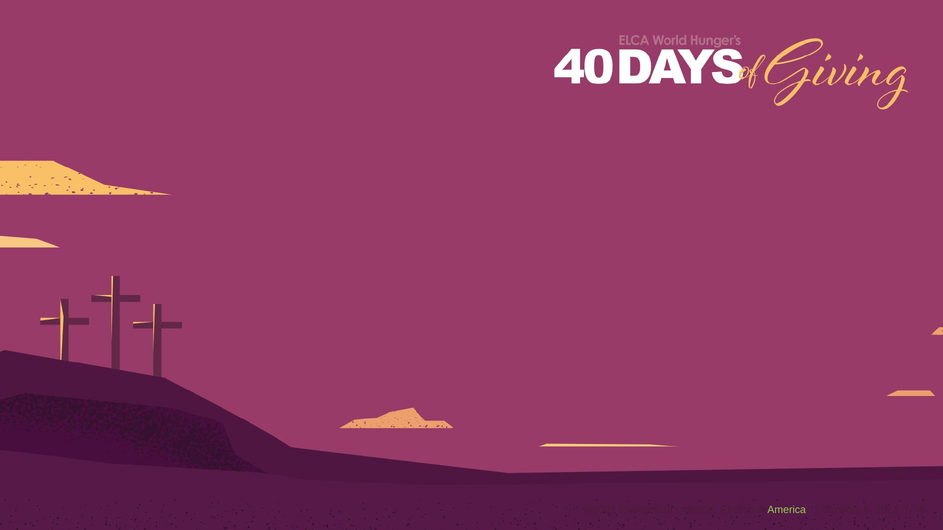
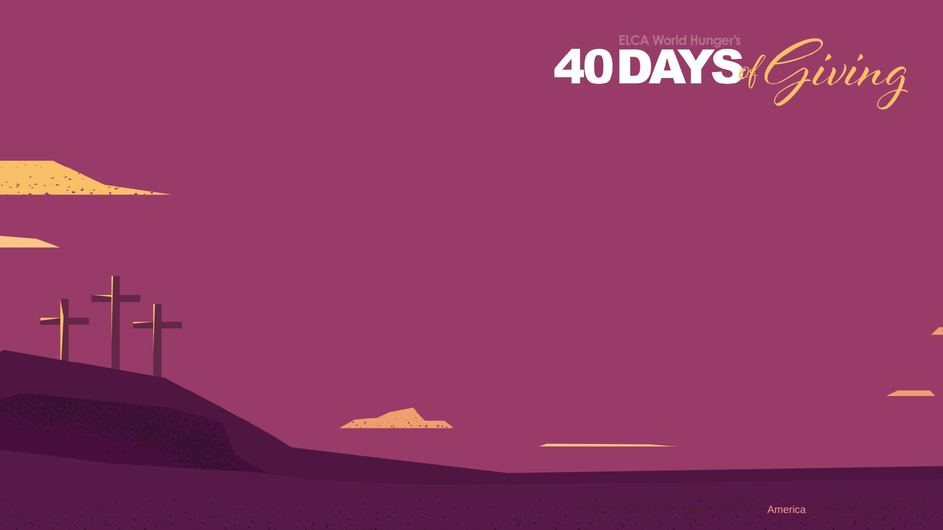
America colour: light green -> pink
